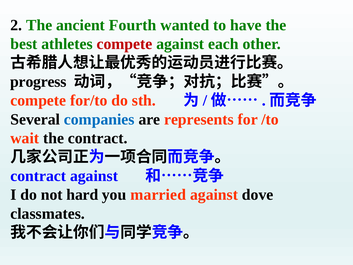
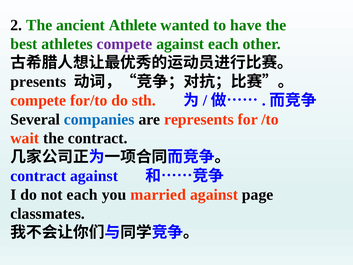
Fourth: Fourth -> Athlete
compete at (124, 44) colour: red -> purple
progress: progress -> presents
not hard: hard -> each
dove: dove -> page
